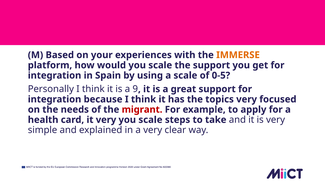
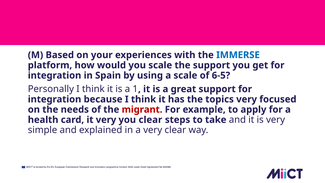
IMMERSE colour: orange -> blue
0-5: 0-5 -> 6-5
9: 9 -> 1
scale at (150, 120): scale -> clear
